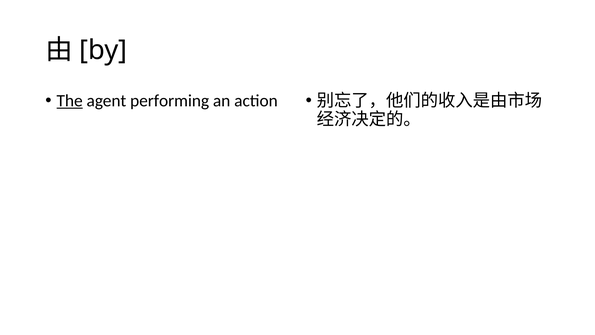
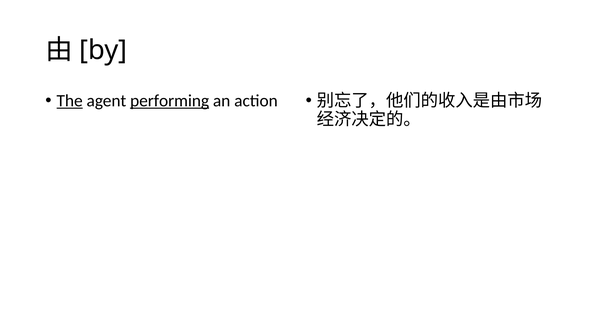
performing underline: none -> present
